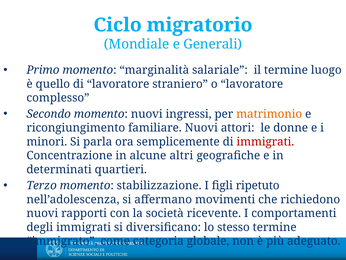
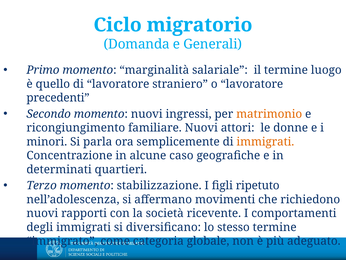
Mondiale: Mondiale -> Domanda
complesso: complesso -> precedenti
immigrati at (265, 141) colour: red -> orange
altri: altri -> caso
